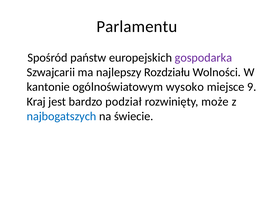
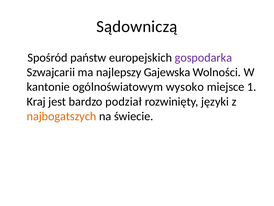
Parlamentu: Parlamentu -> Sądowniczą
Rozdziału: Rozdziału -> Gajewska
9: 9 -> 1
może: może -> języki
najbogatszych colour: blue -> orange
